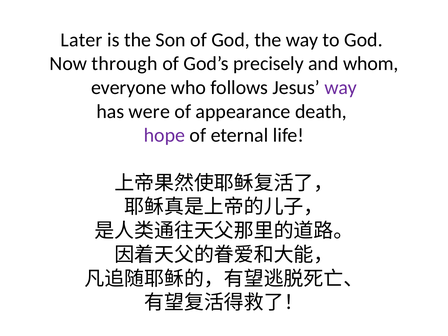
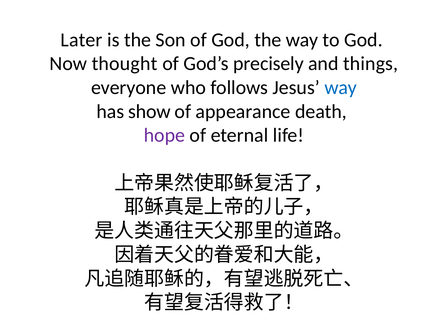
through: through -> thought
whom: whom -> things
way at (341, 88) colour: purple -> blue
were: were -> show
